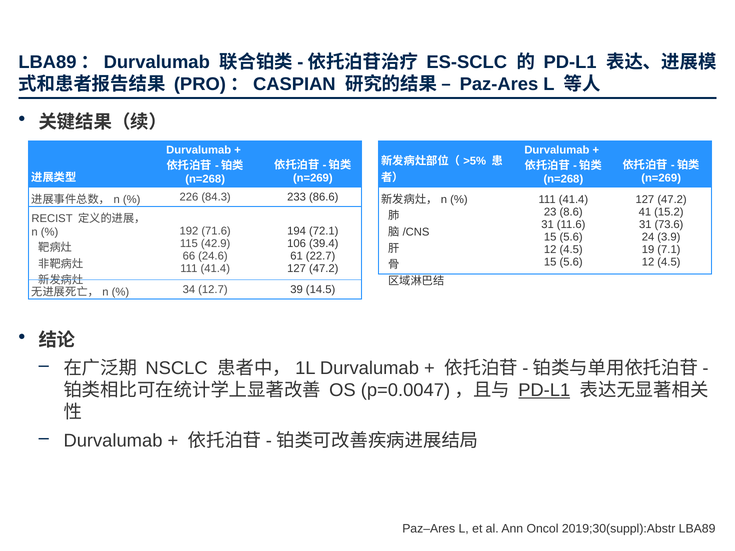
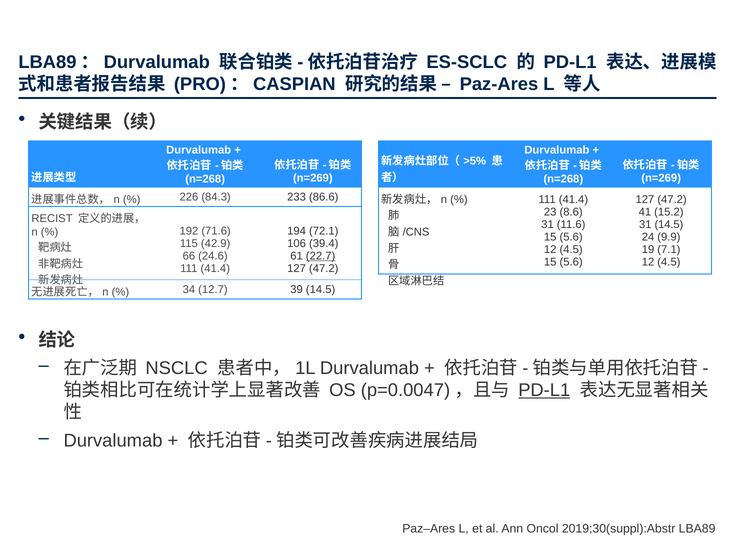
31 73.6: 73.6 -> 14.5
3.9: 3.9 -> 9.9
22.7 underline: none -> present
